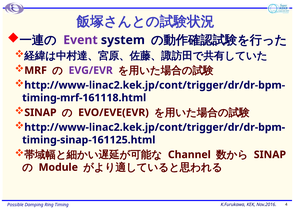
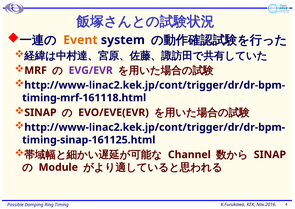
Event colour: purple -> orange
